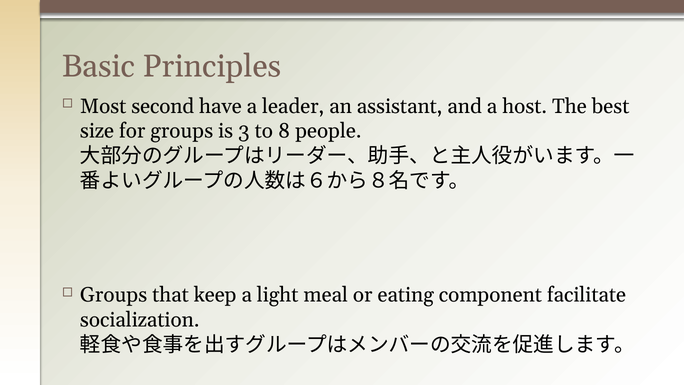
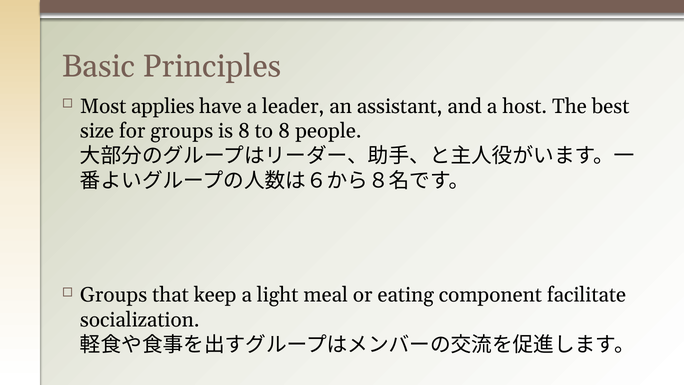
second: second -> applies
is 3: 3 -> 8
